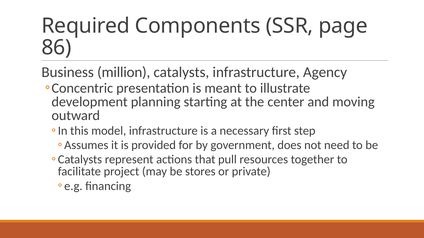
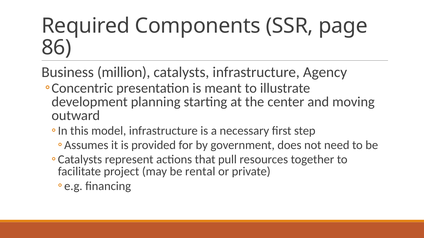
stores: stores -> rental
